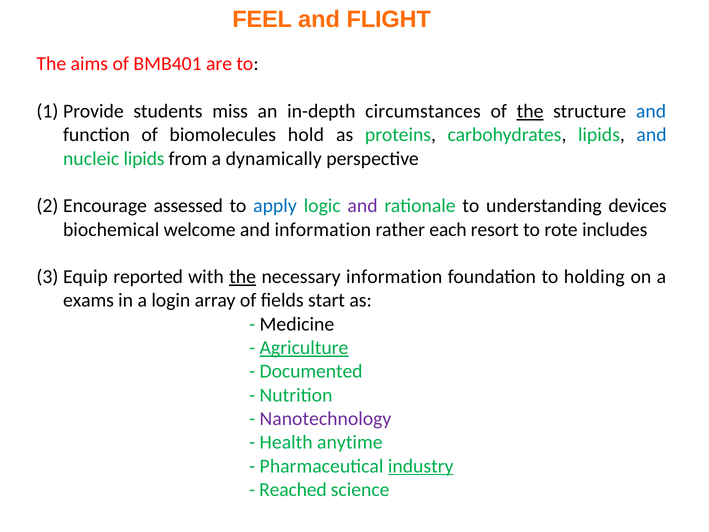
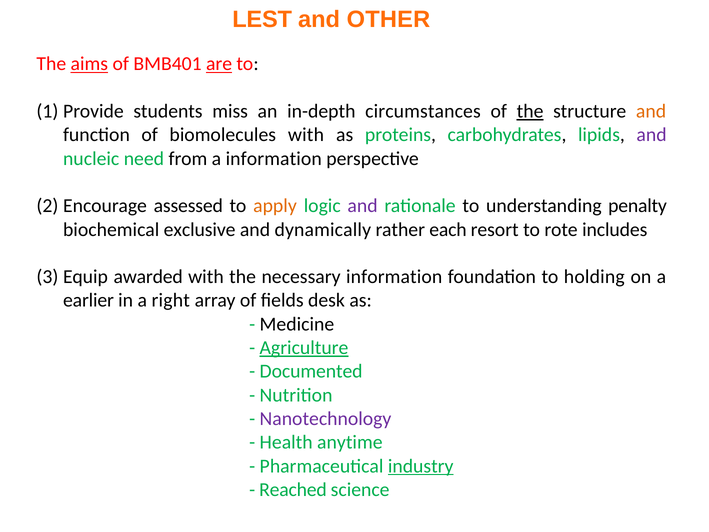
FEEL: FEEL -> LEST
FLIGHT: FLIGHT -> OTHER
aims underline: none -> present
are underline: none -> present
and at (651, 111) colour: blue -> orange
biomolecules hold: hold -> with
and at (652, 135) colour: blue -> purple
nucleic lipids: lipids -> need
a dynamically: dynamically -> information
apply colour: blue -> orange
devices: devices -> penalty
welcome: welcome -> exclusive
and information: information -> dynamically
reported: reported -> awarded
the at (243, 277) underline: present -> none
exams: exams -> earlier
login: login -> right
start: start -> desk
